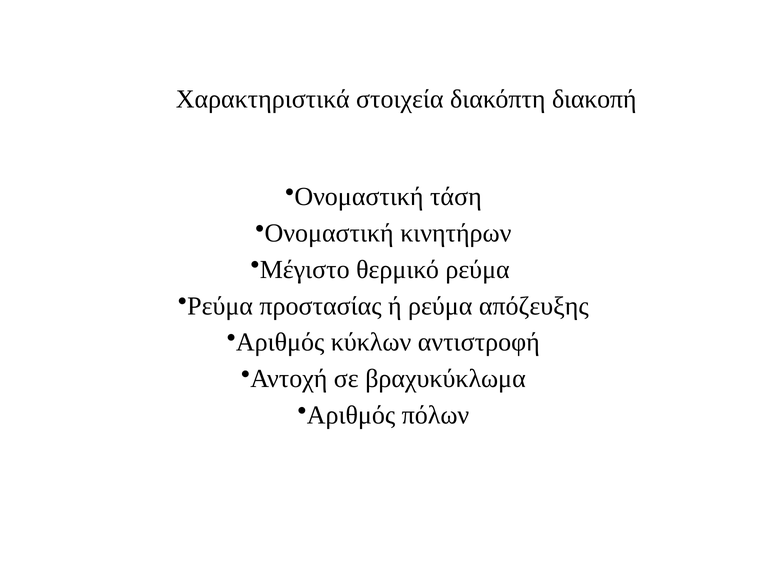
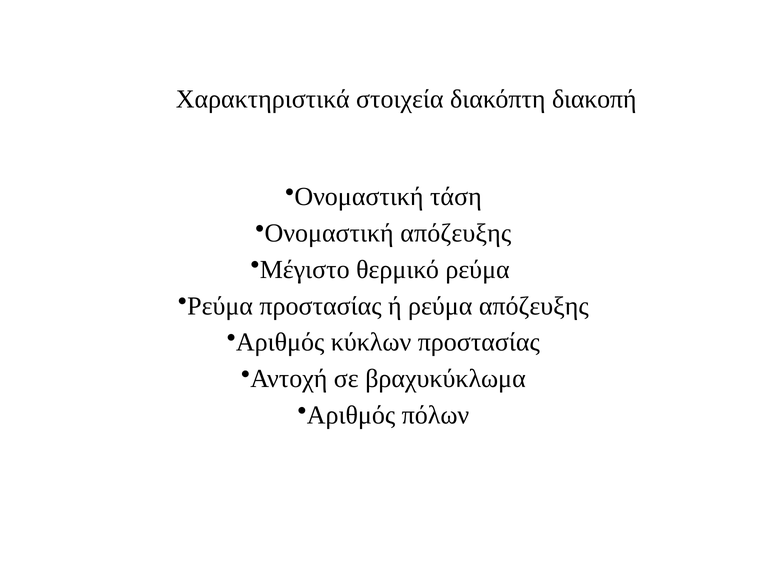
Ονομαστική κινητήρων: κινητήρων -> απόζευξης
κύκλων αντιστροφή: αντιστροφή -> προστασίας
